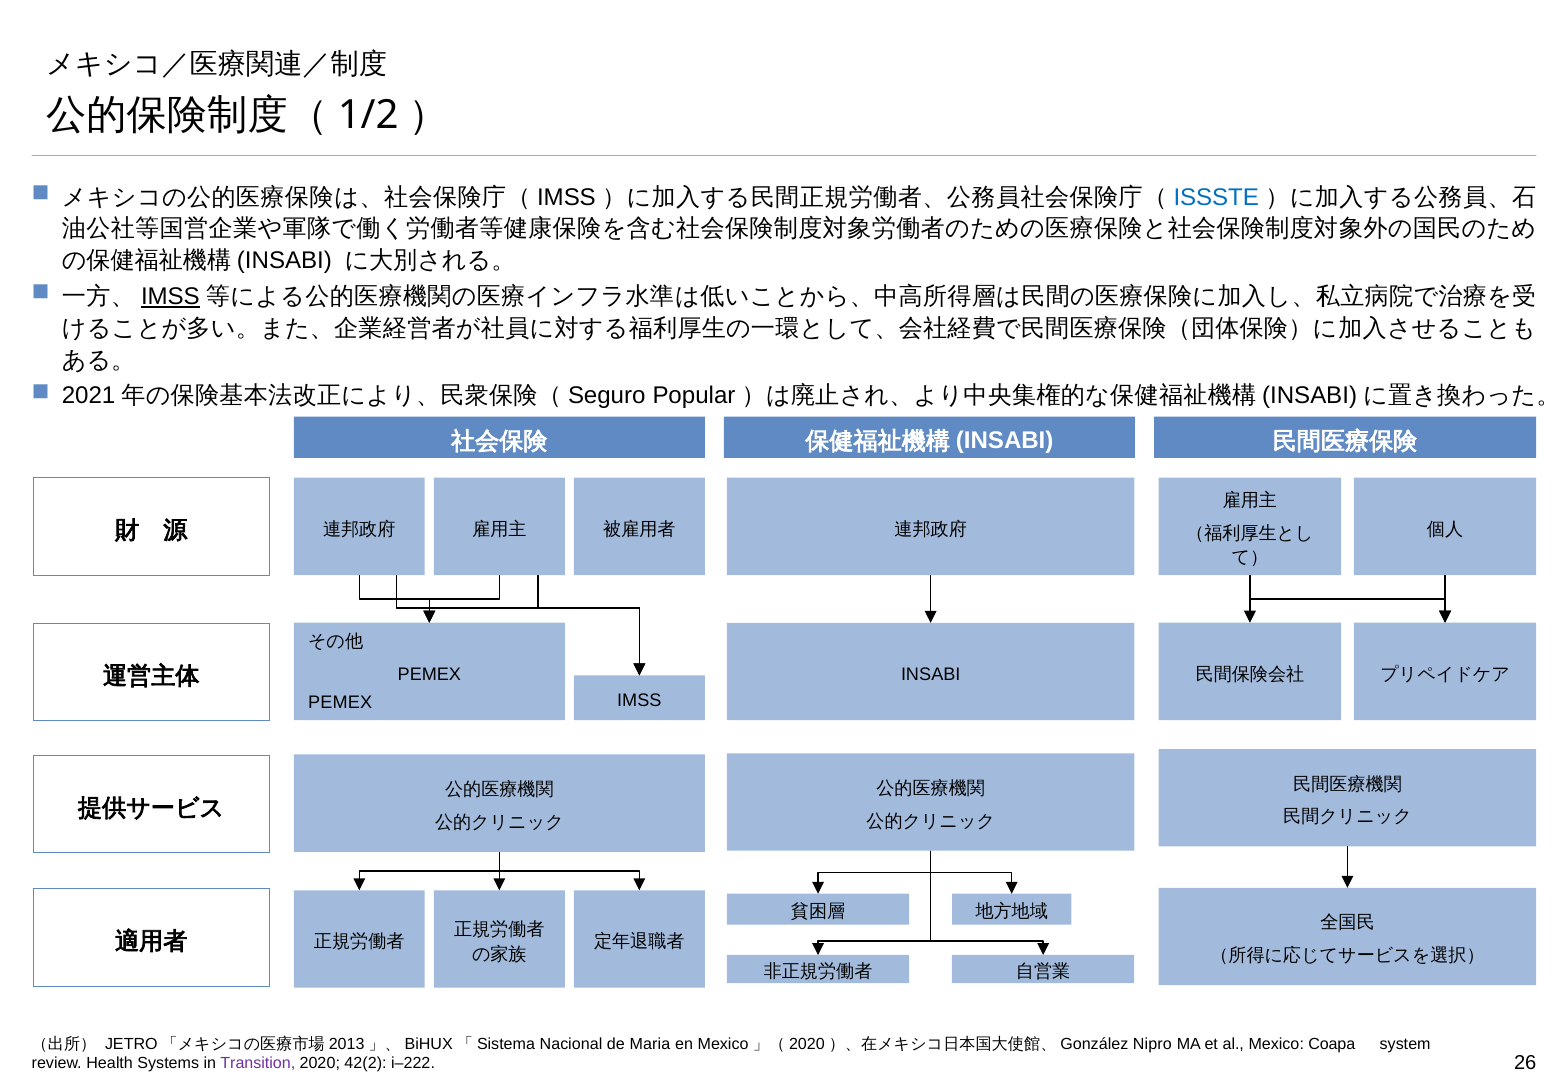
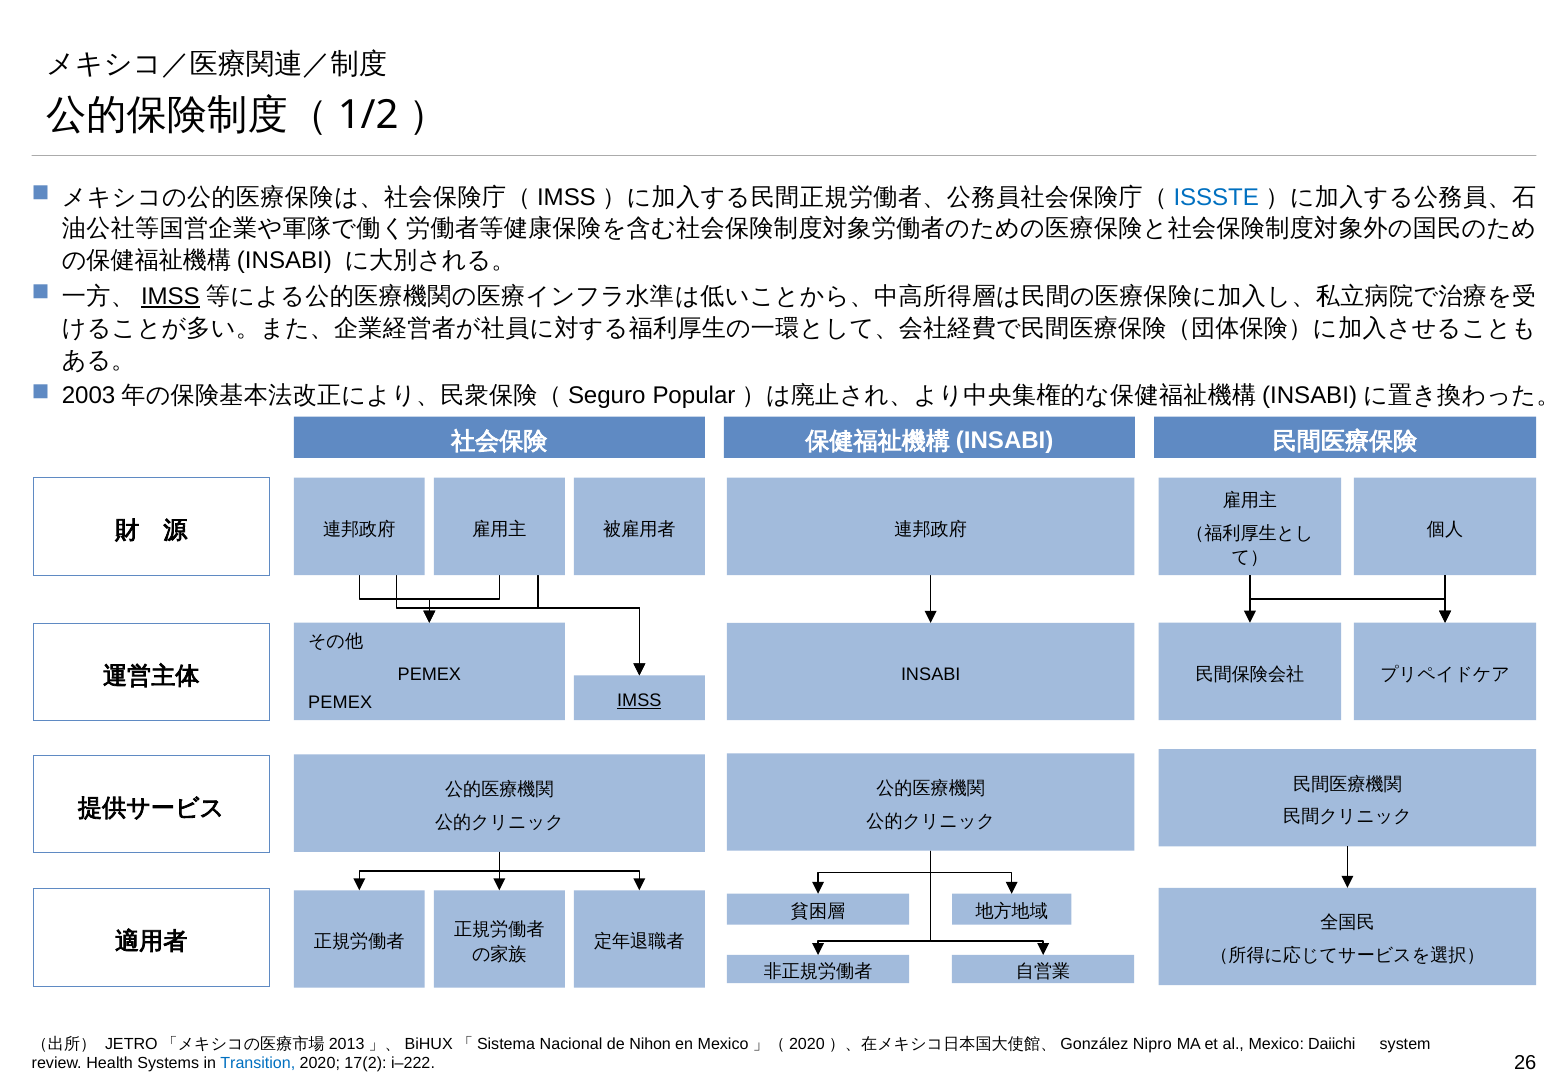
2021: 2021 -> 2003
IMSS at (639, 700) underline: none -> present
Maria: Maria -> Nihon
Coapa: Coapa -> Daiichi
Transition colour: purple -> blue
42(2: 42(2 -> 17(2
